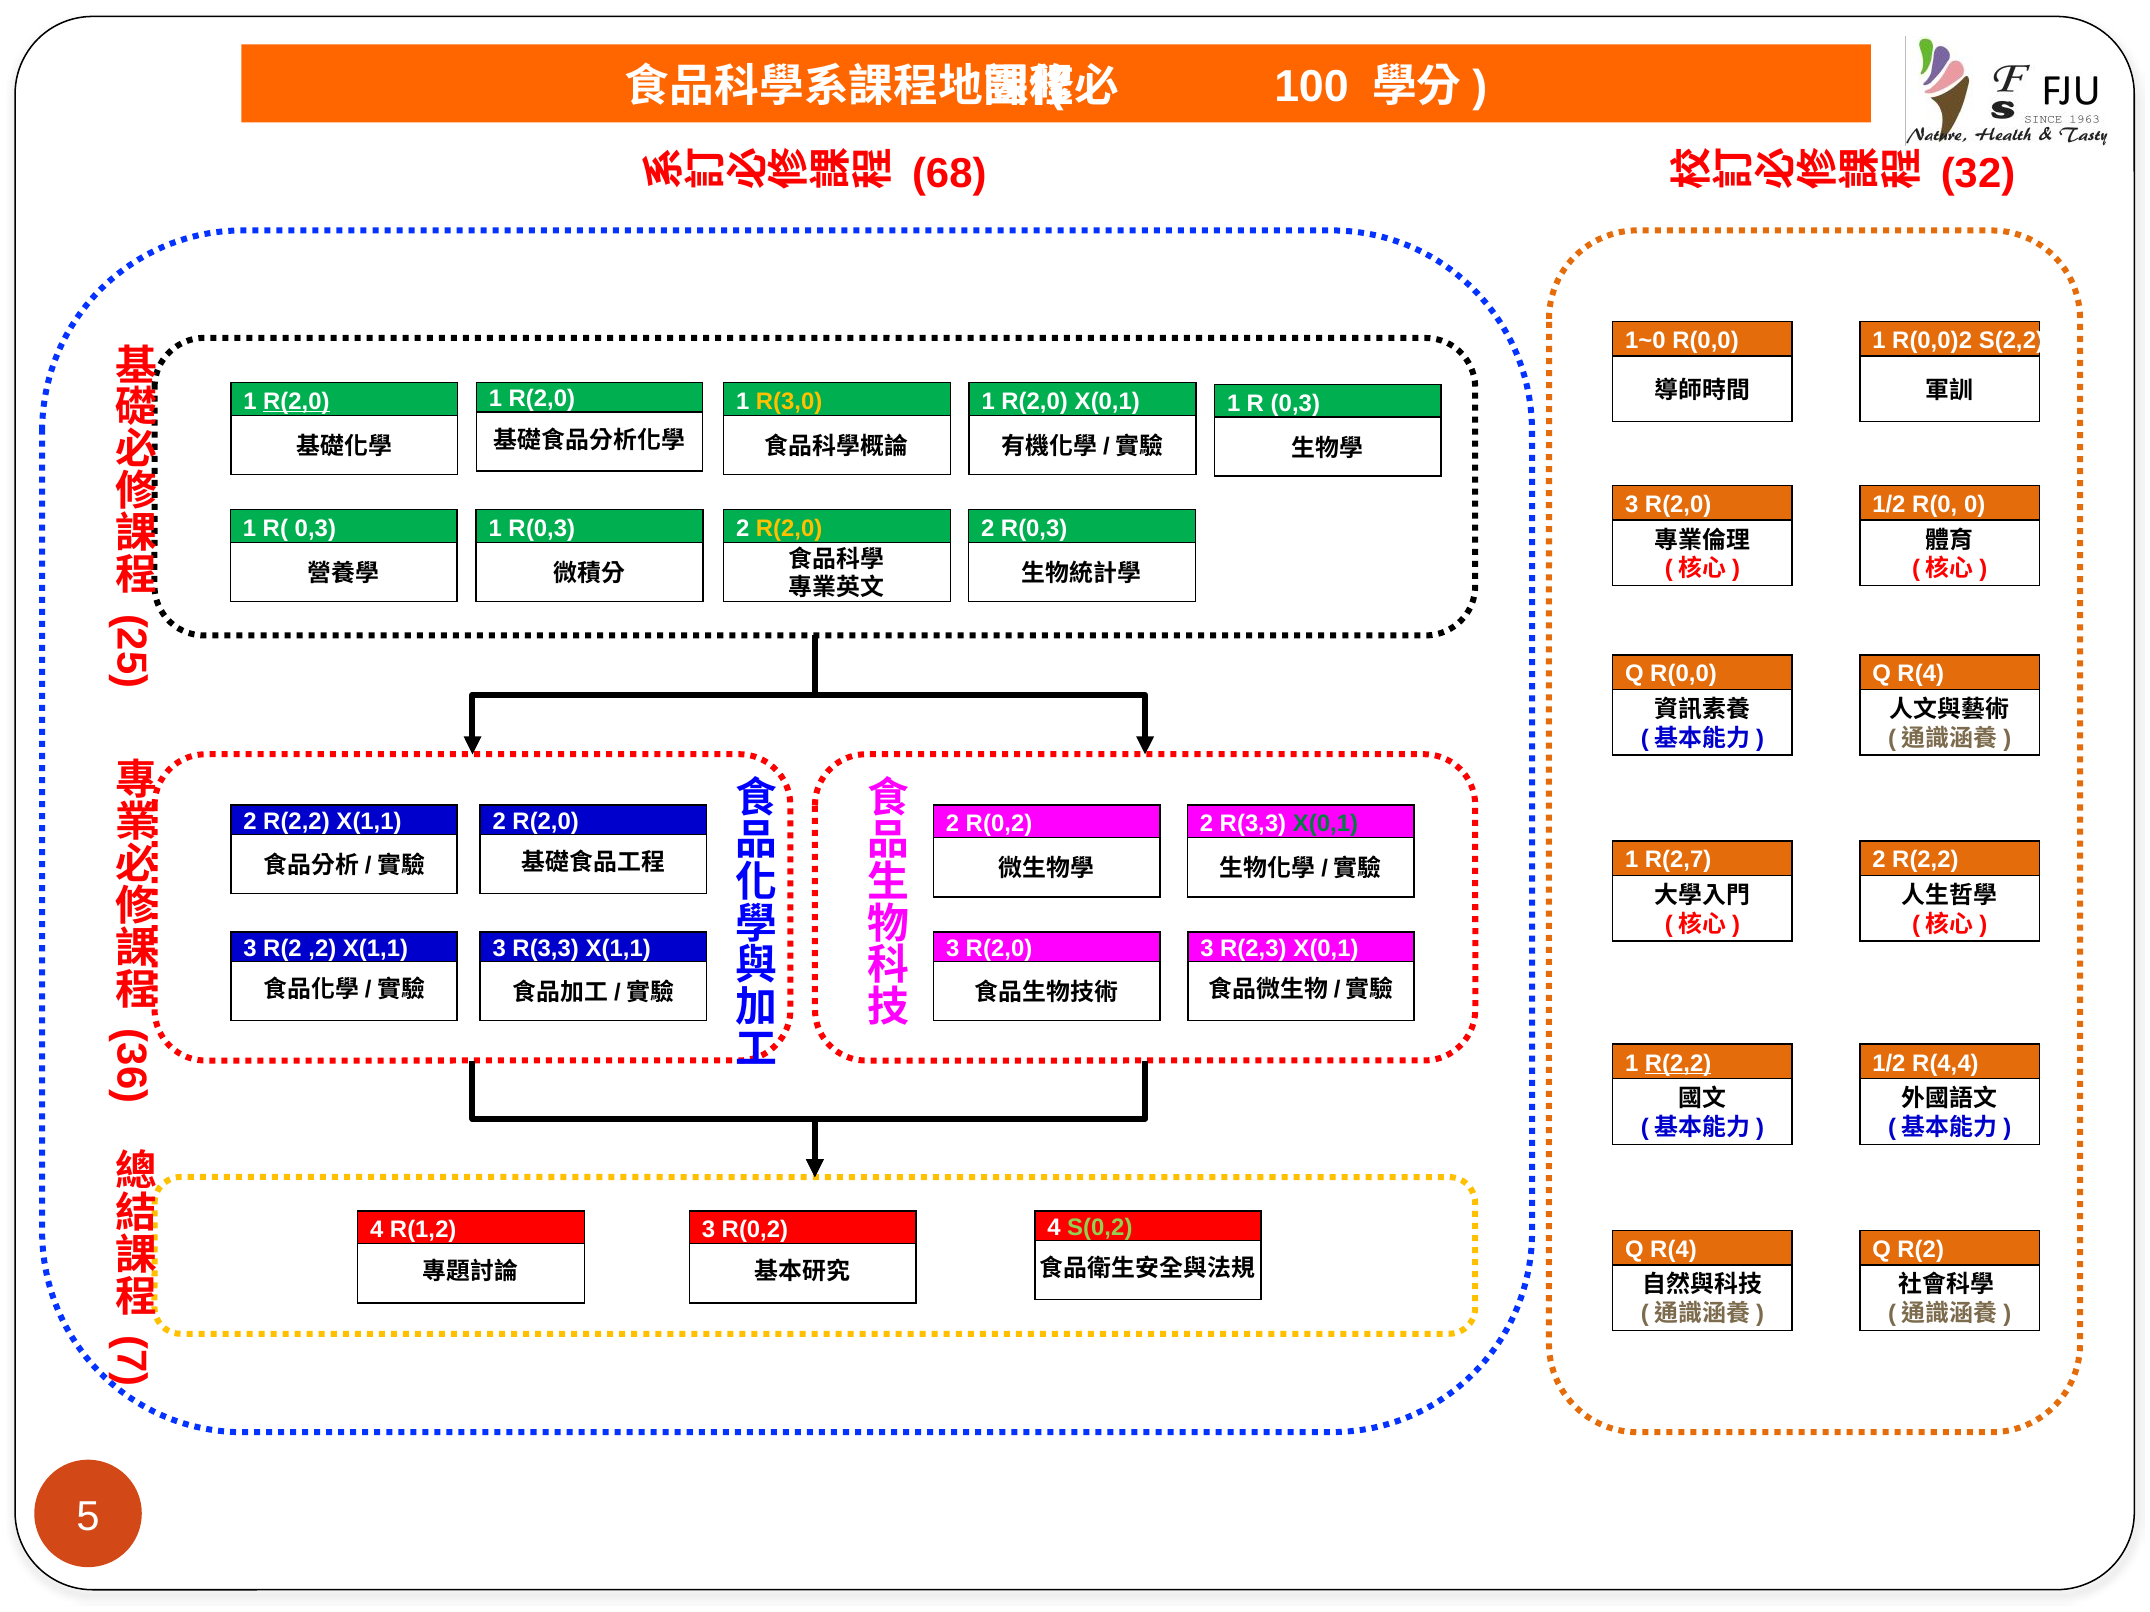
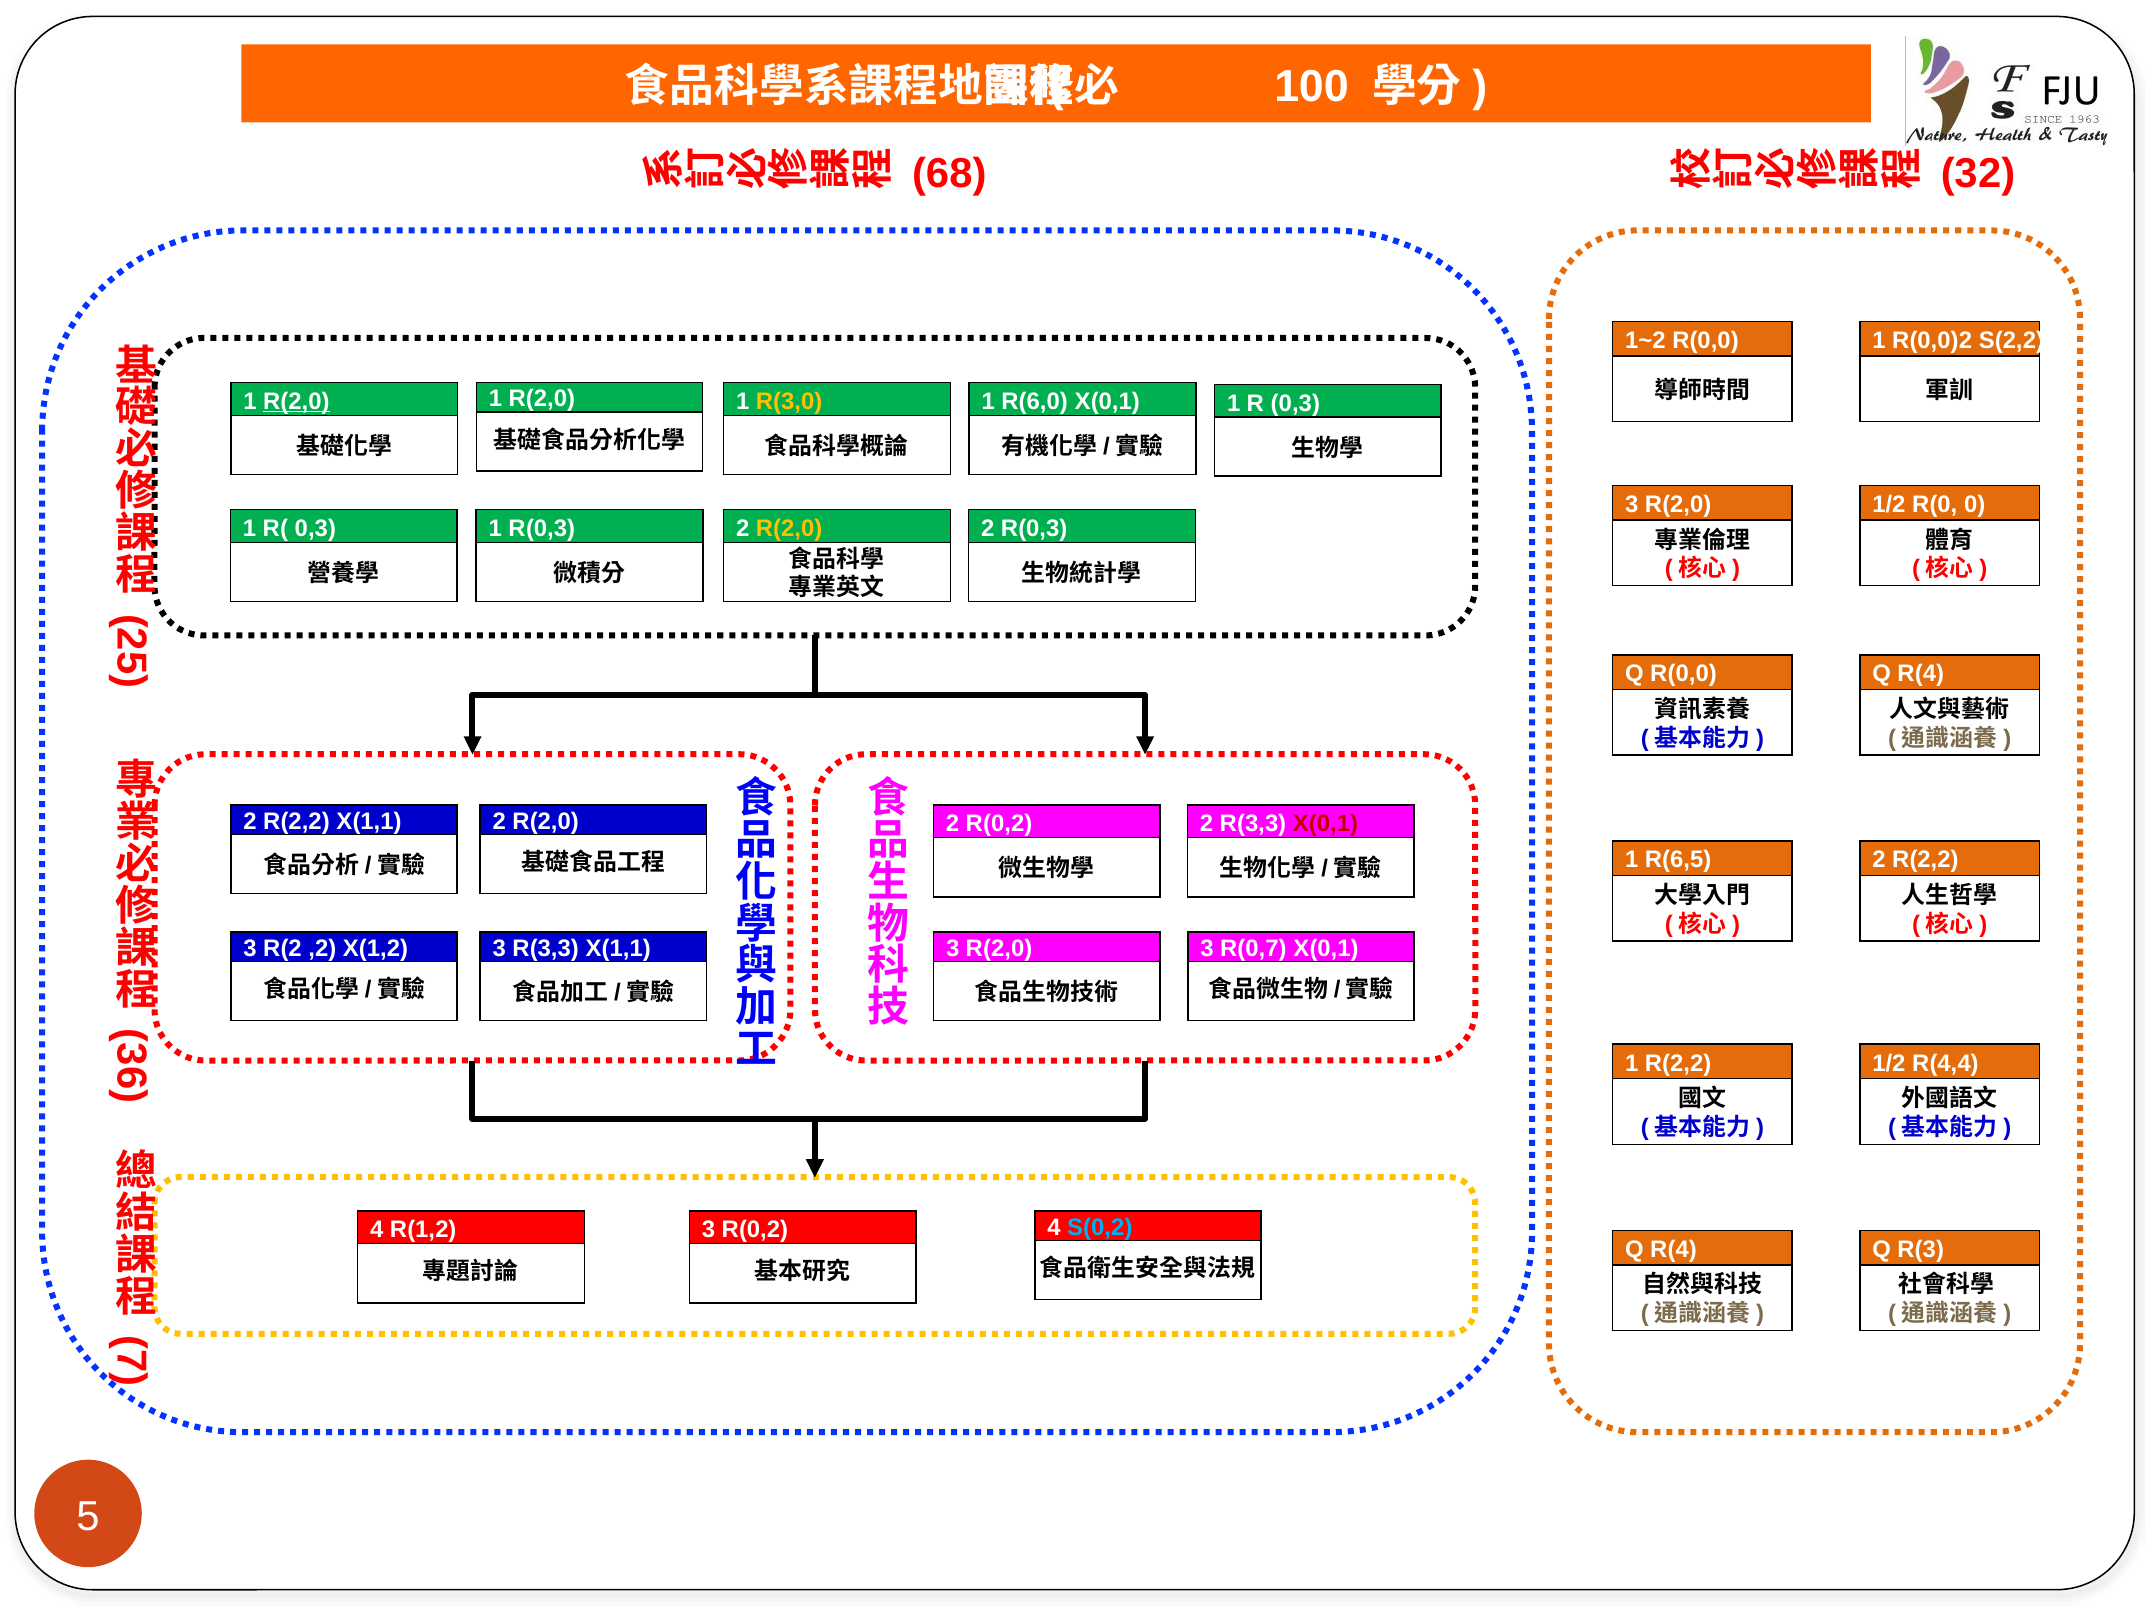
1~0: 1~0 -> 1~2
R(2,0 at (1035, 402): R(2,0 -> R(6,0
X(0,1 at (1325, 824) colour: green -> red
R(2,7: R(2,7 -> R(6,5
,2 X(1,1: X(1,1 -> X(1,2
R(2,3: R(2,3 -> R(0,7
R(2,2 at (1678, 1063) underline: present -> none
S(0,2 colour: light green -> light blue
Q R(2: R(2 -> R(3
